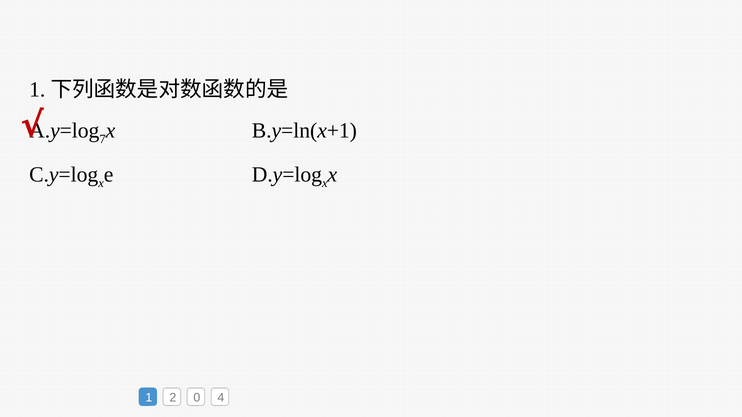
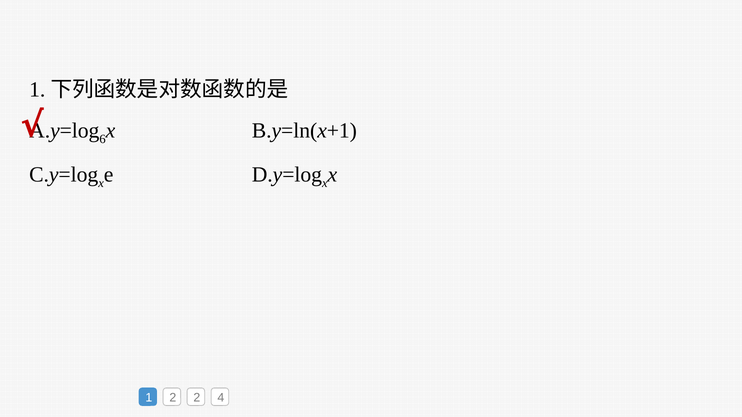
7: 7 -> 6
2 0: 0 -> 2
